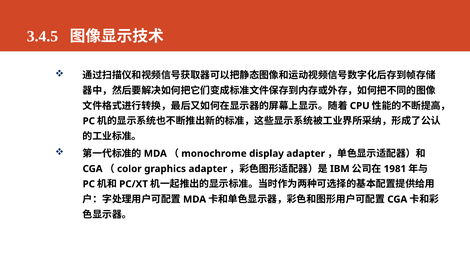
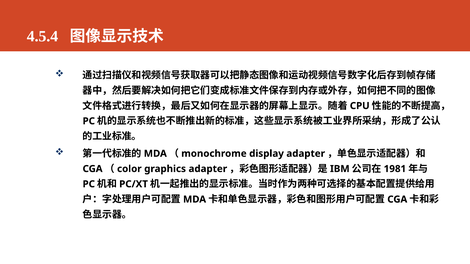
3.4.5: 3.4.5 -> 4.5.4
